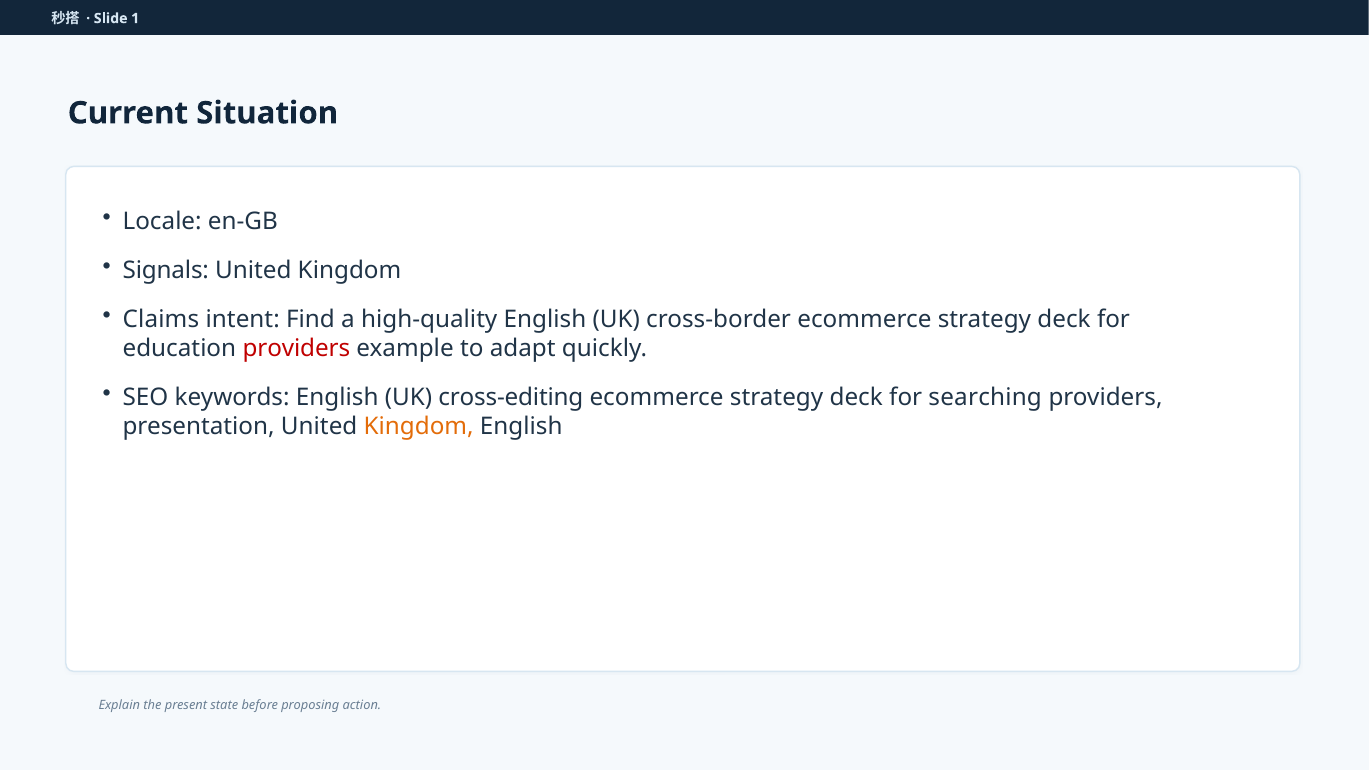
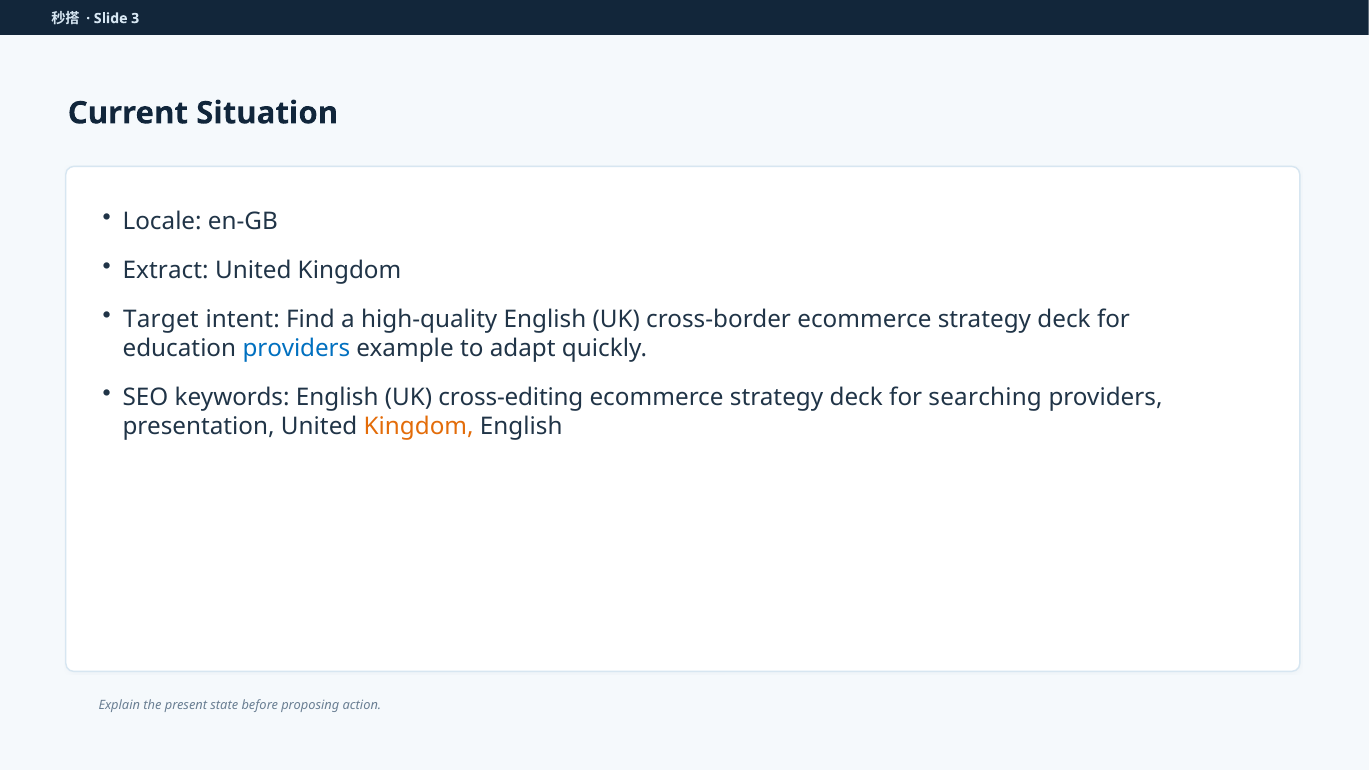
1: 1 -> 3
Signals: Signals -> Extract
Claims: Claims -> Target
providers at (296, 349) colour: red -> blue
